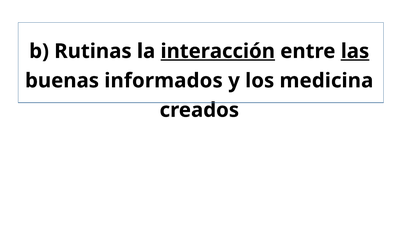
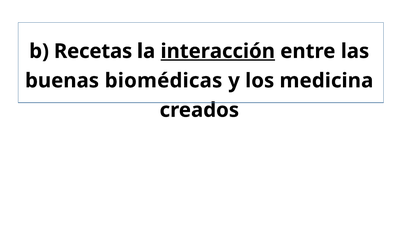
Rutinas: Rutinas -> Recetas
las underline: present -> none
informados: informados -> biomédicas
